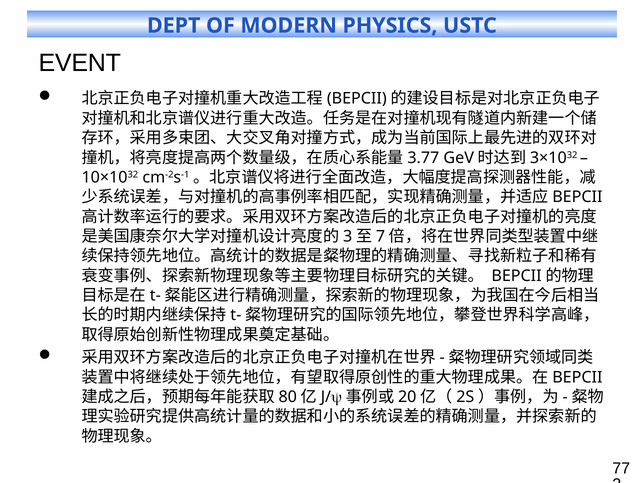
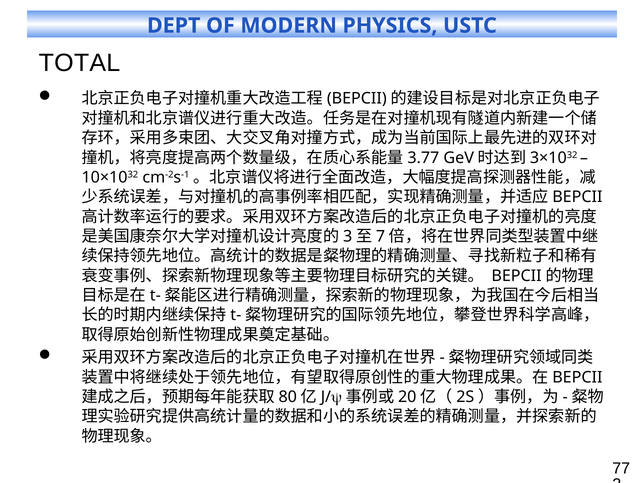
EVENT: EVENT -> TOTAL
